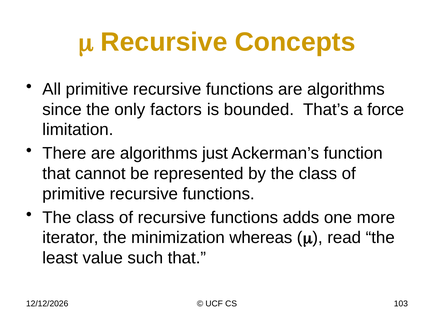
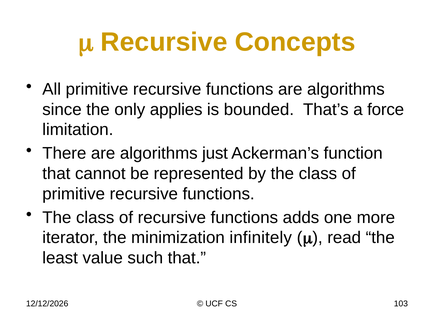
factors: factors -> applies
whereas: whereas -> infinitely
